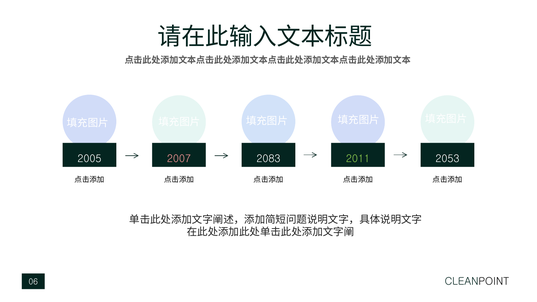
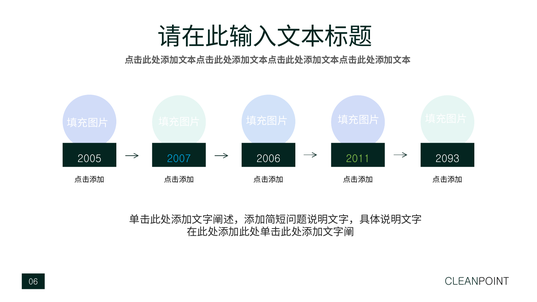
2007 colour: pink -> light blue
2083: 2083 -> 2006
2053: 2053 -> 2093
